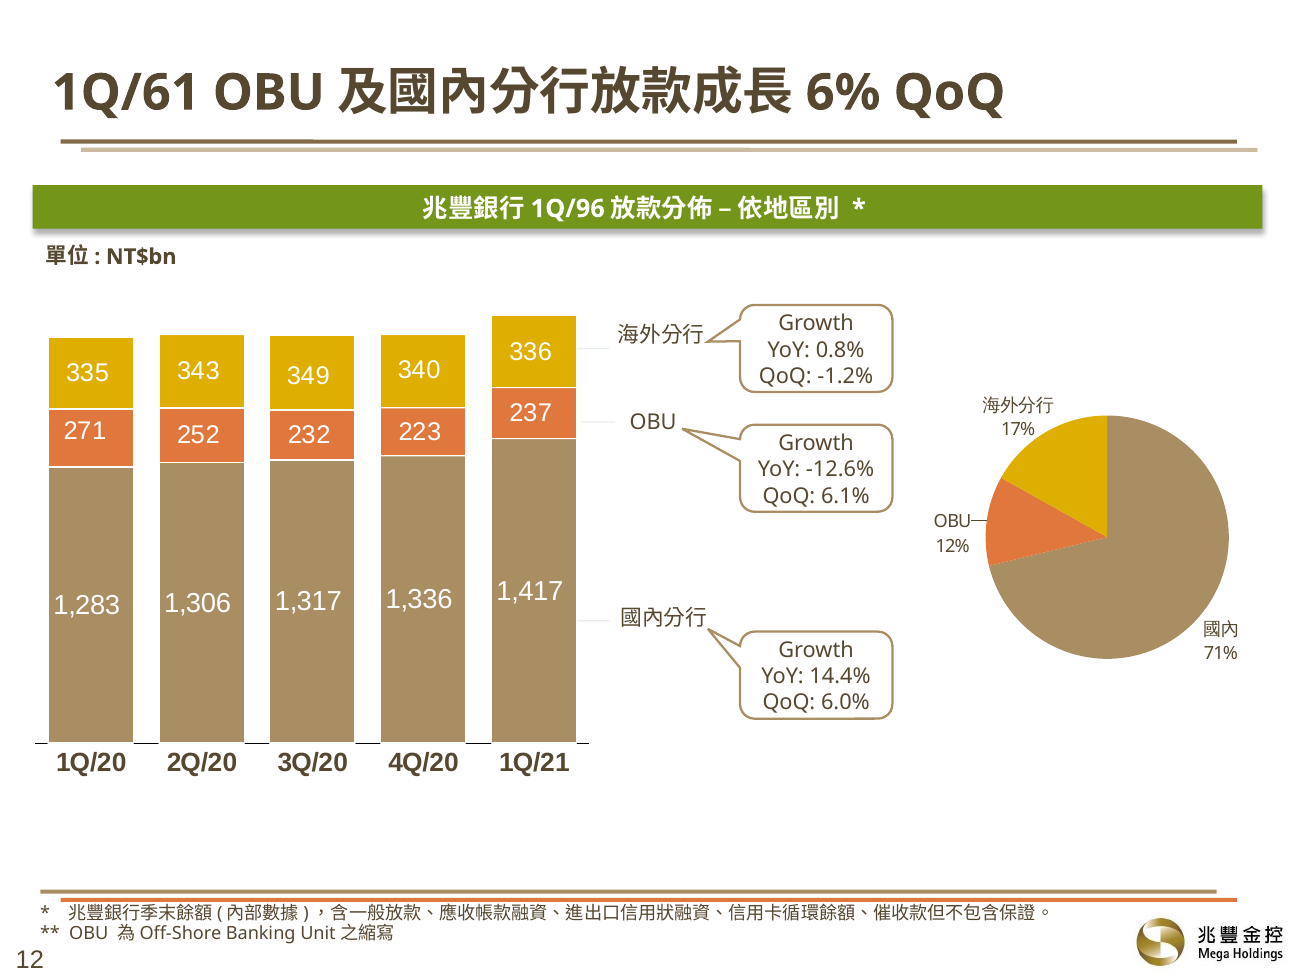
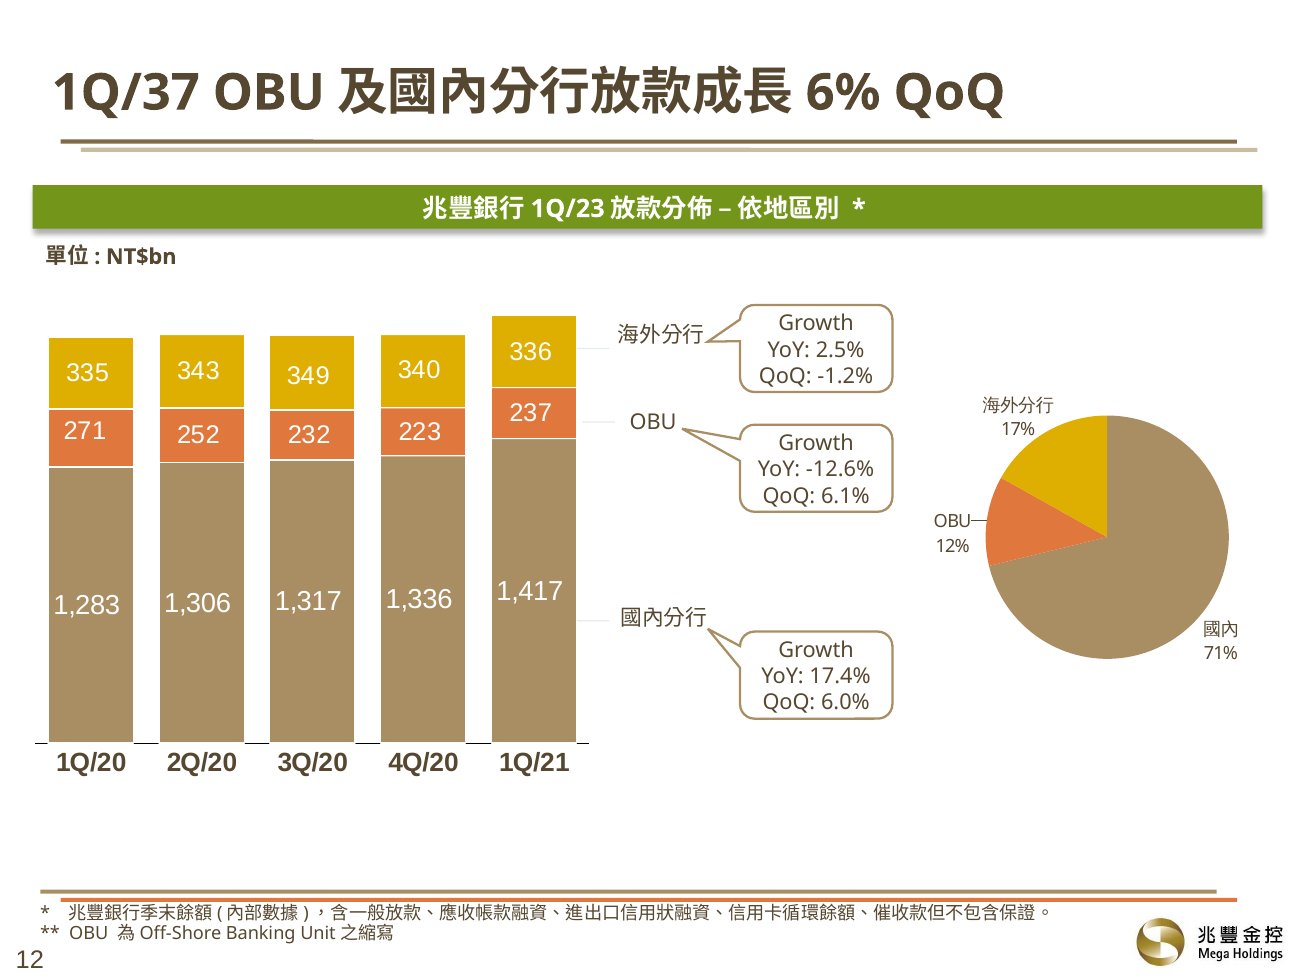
1Q/61: 1Q/61 -> 1Q/37
1Q/96: 1Q/96 -> 1Q/23
0.8%: 0.8% -> 2.5%
14.4%: 14.4% -> 17.4%
